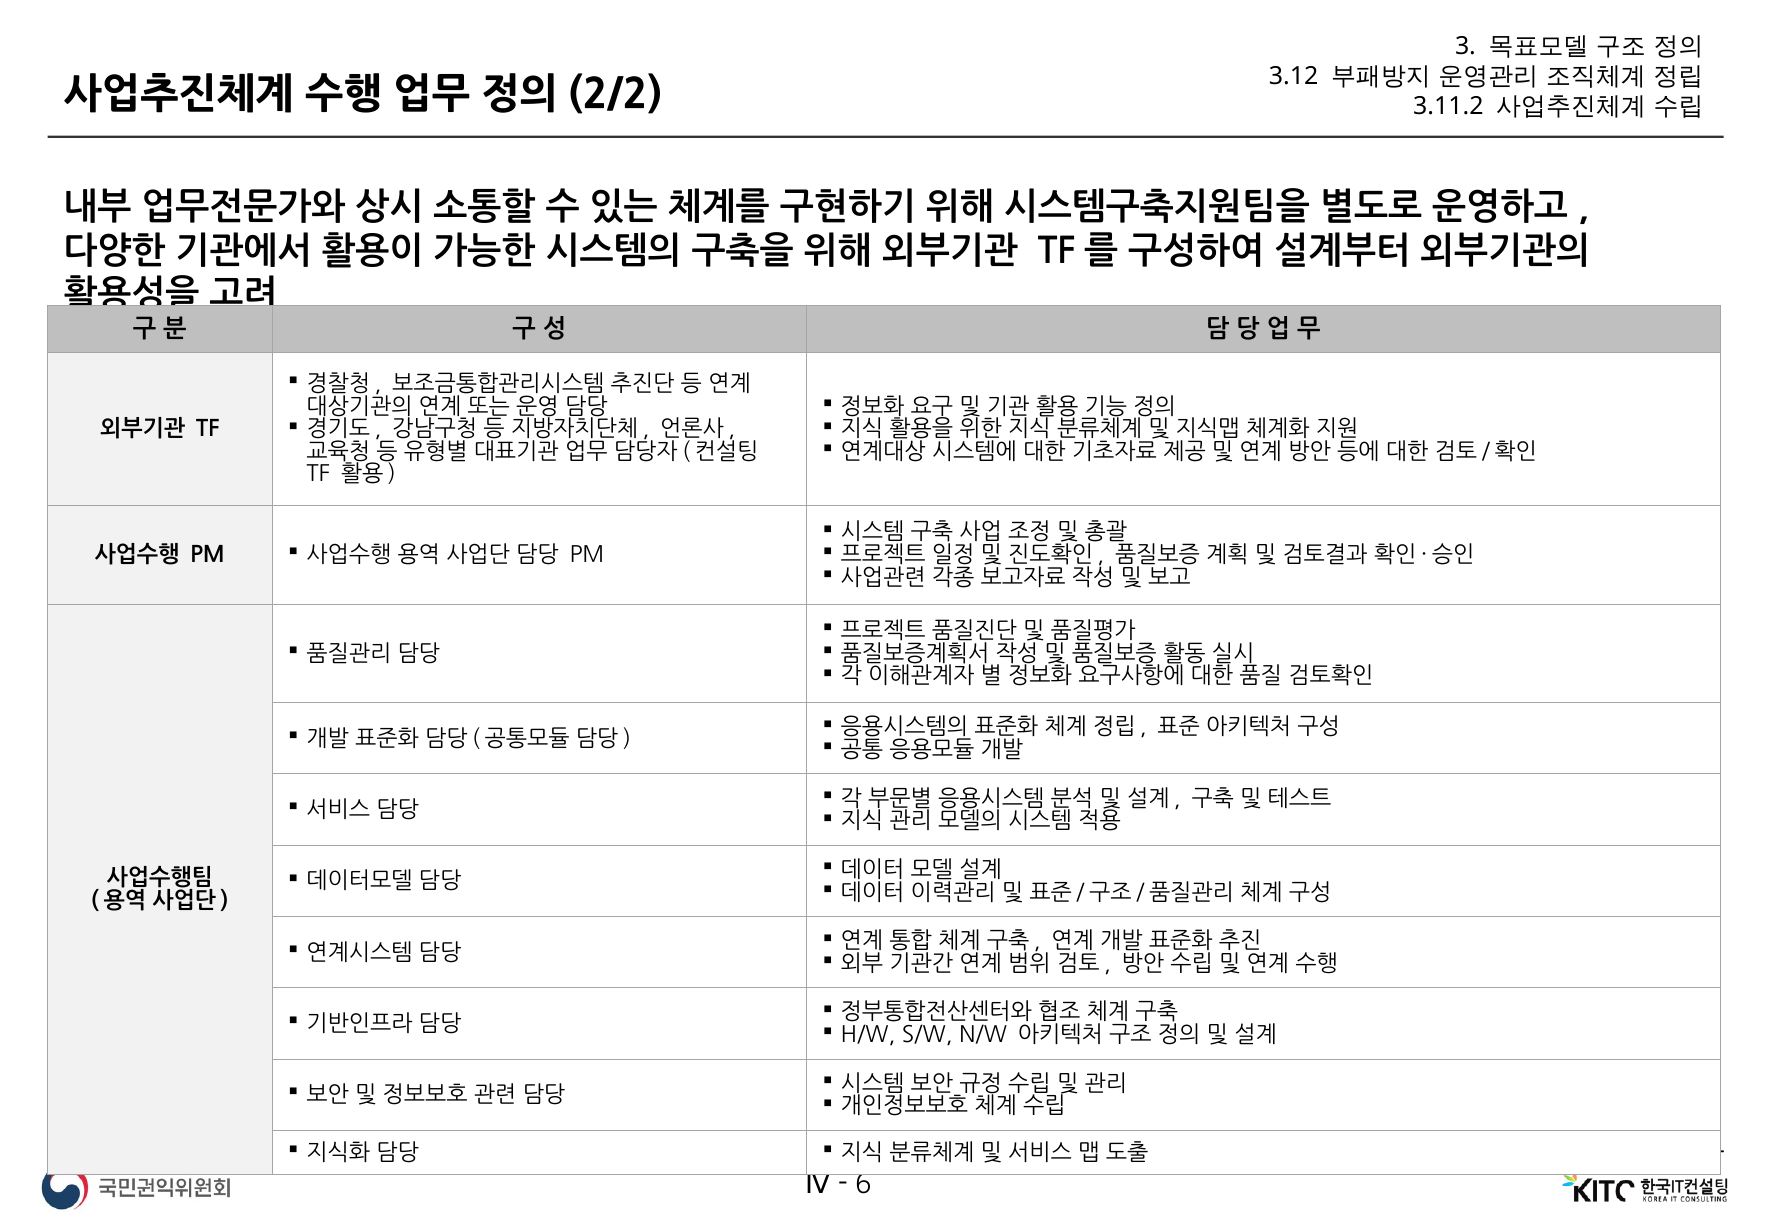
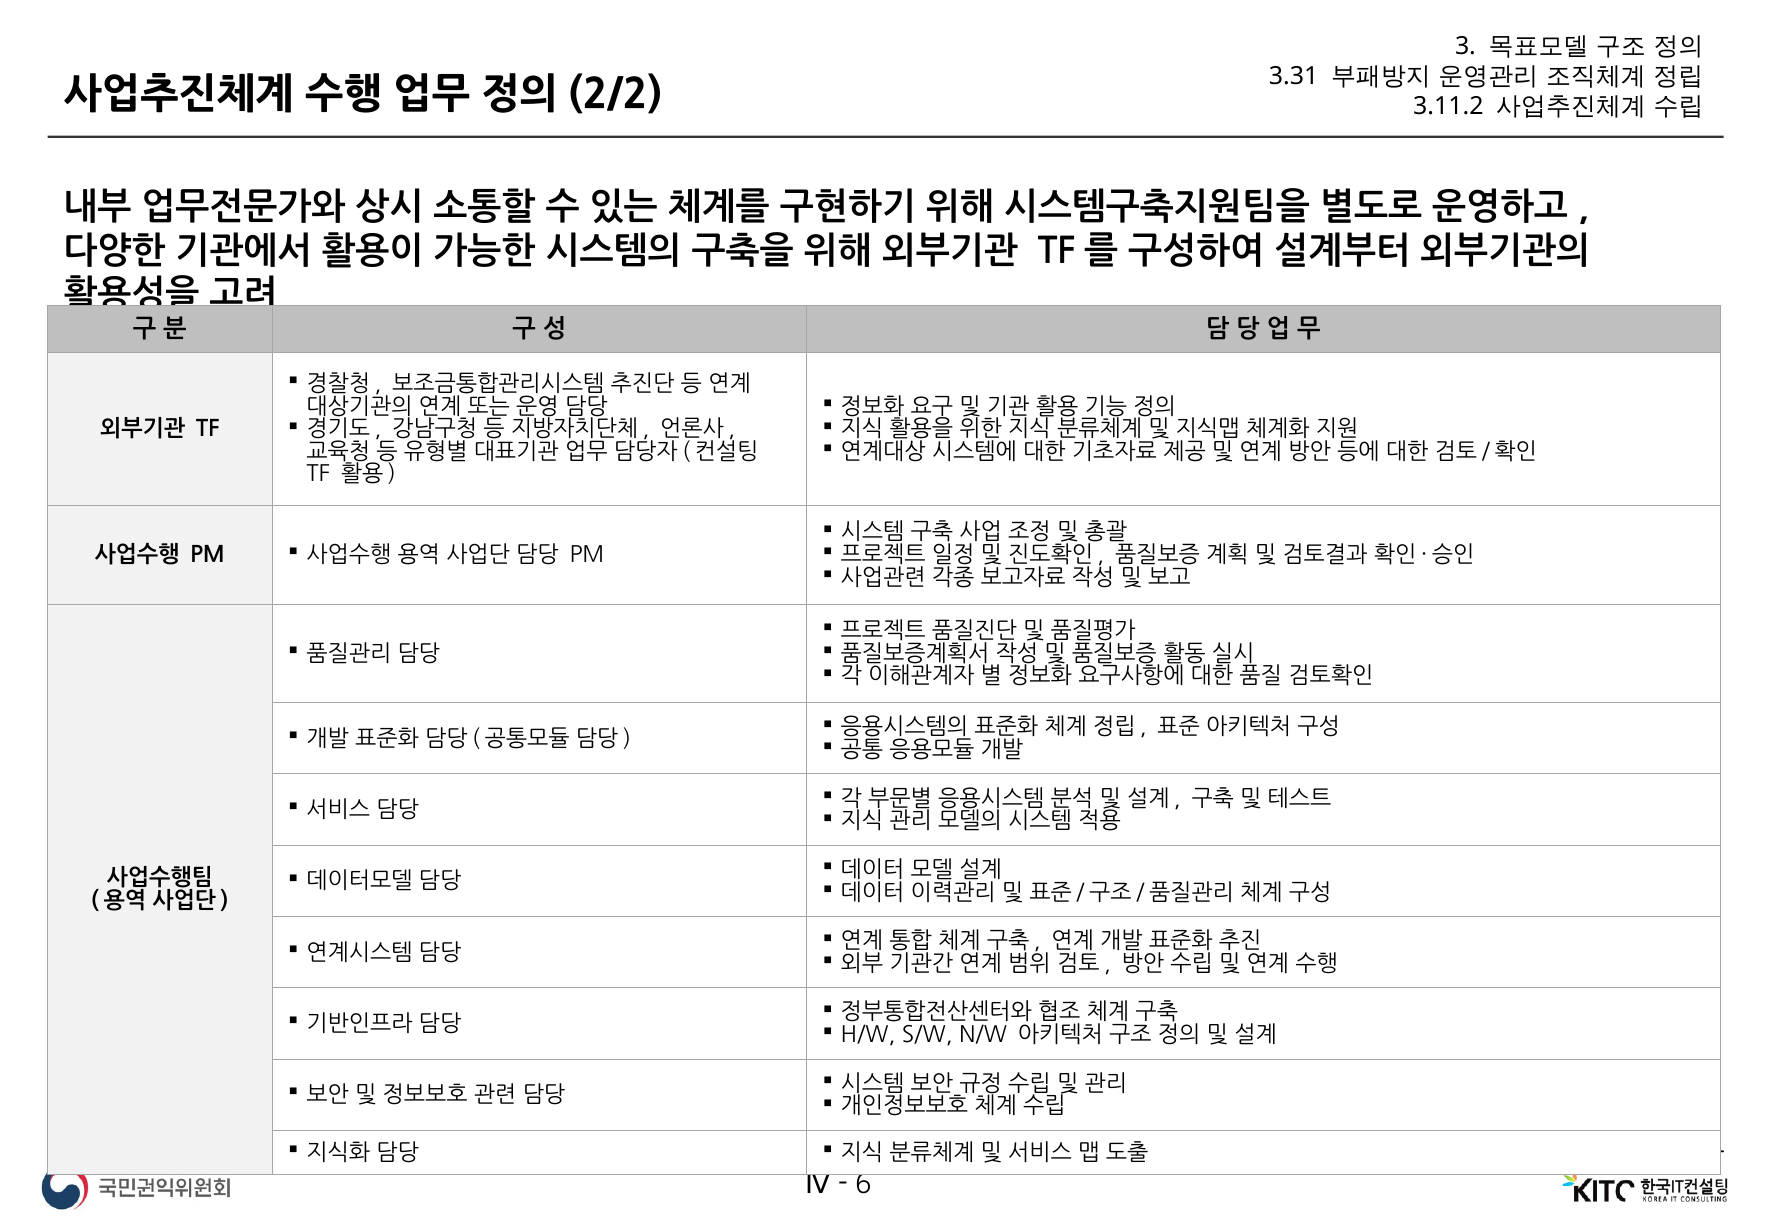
3.12: 3.12 -> 3.31
